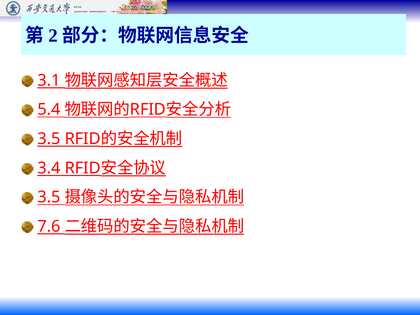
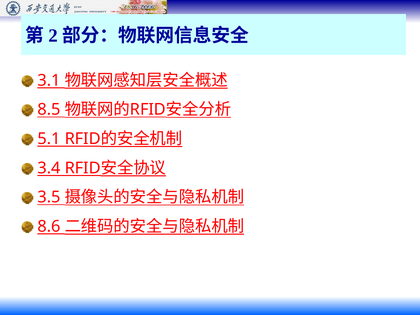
5.4: 5.4 -> 8.5
3.5 at (49, 139): 3.5 -> 5.1
7.6: 7.6 -> 8.6
